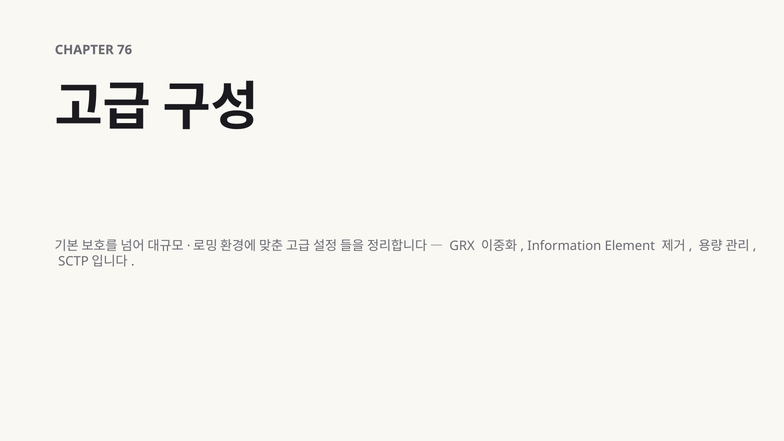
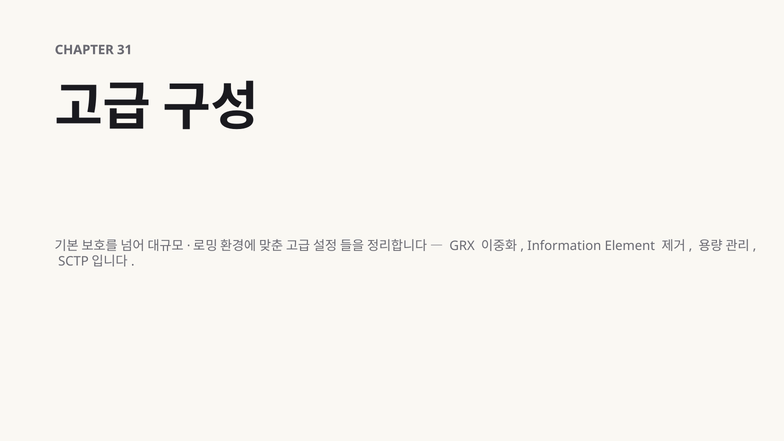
76: 76 -> 31
